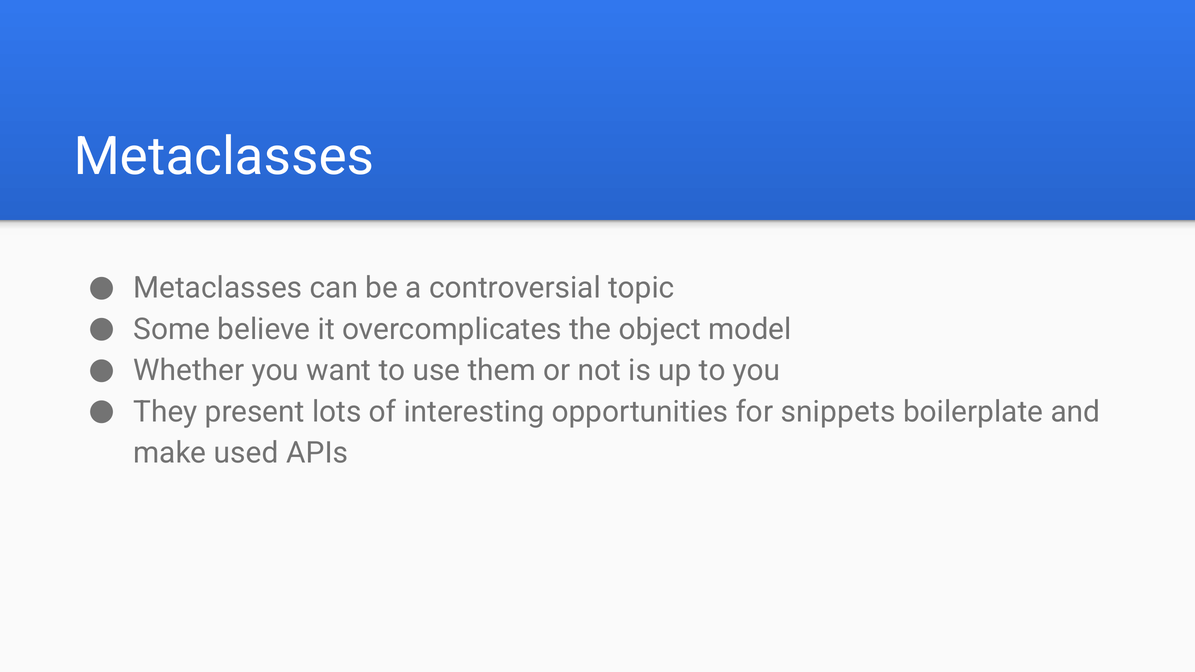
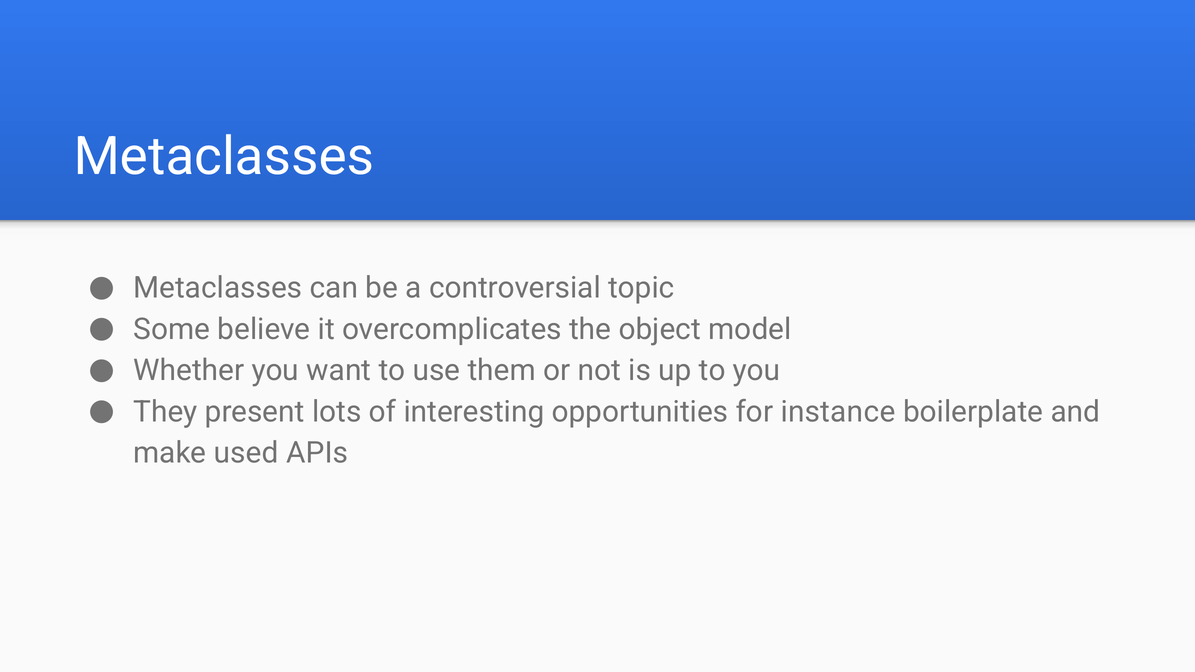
snippets: snippets -> instance
